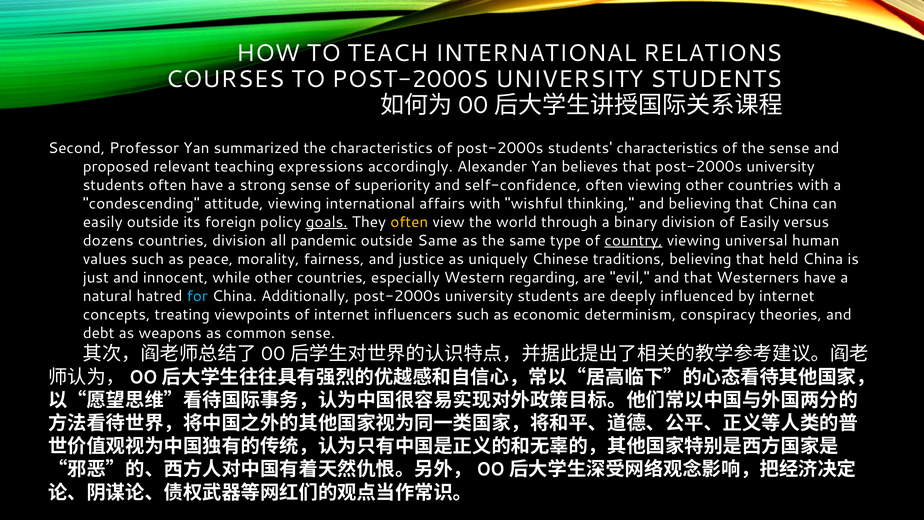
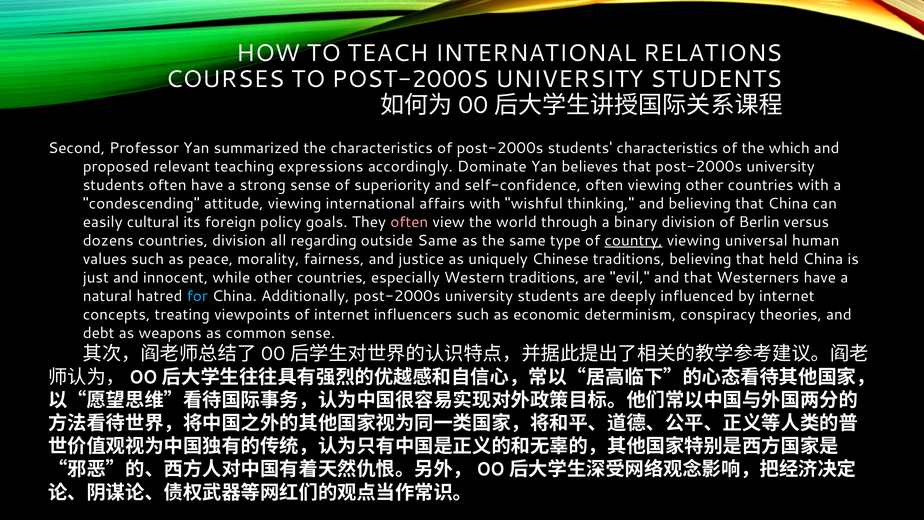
the sense: sense -> which
Alexander: Alexander -> Dominate
easily outside: outside -> cultural
goals underline: present -> none
often at (409, 222) colour: yellow -> pink
of Easily: Easily -> Berlin
pandemic: pandemic -> regarding
Western regarding: regarding -> traditions
